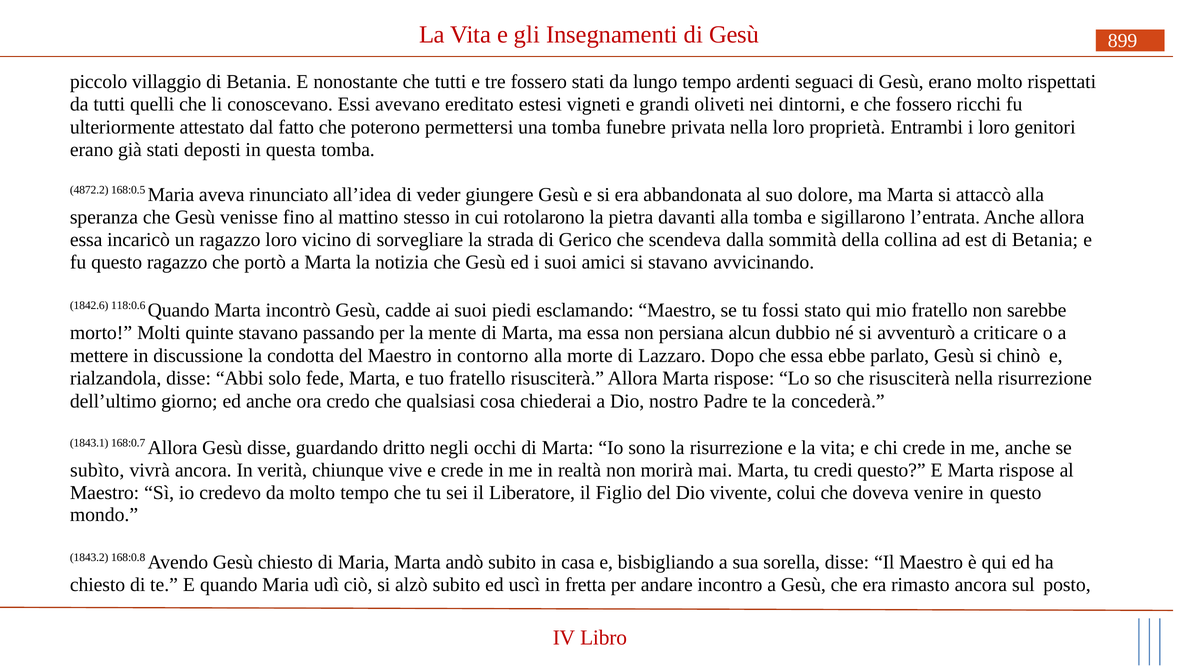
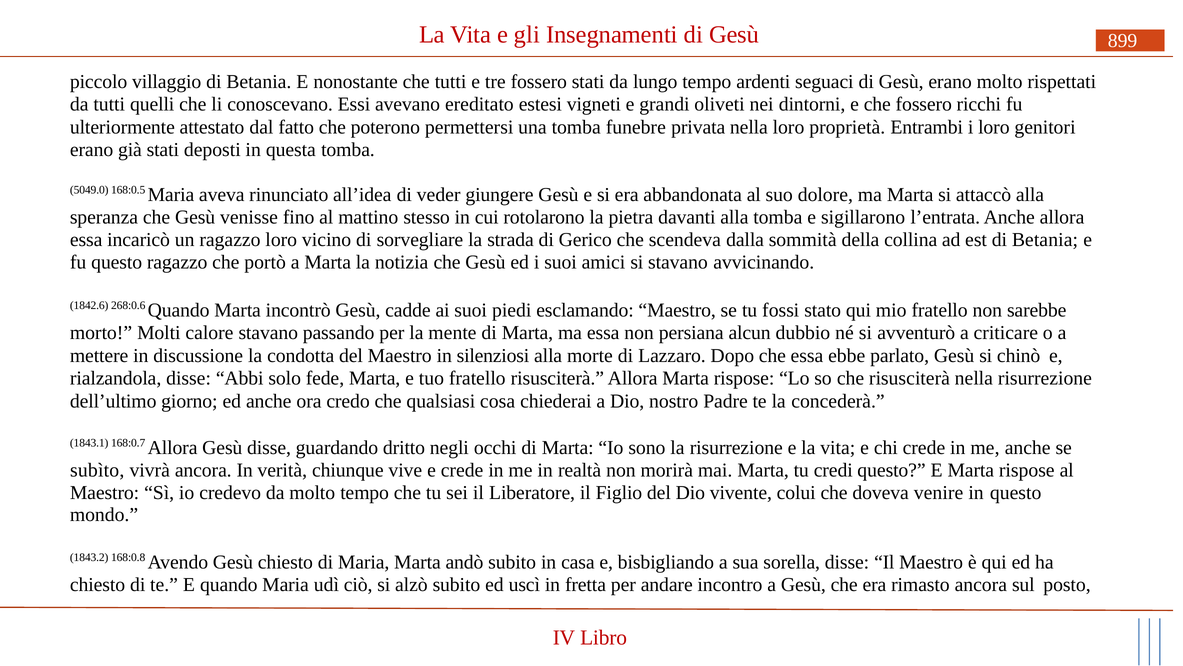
4872.2: 4872.2 -> 5049.0
118:0.6: 118:0.6 -> 268:0.6
quinte: quinte -> calore
contorno: contorno -> silenziosi
